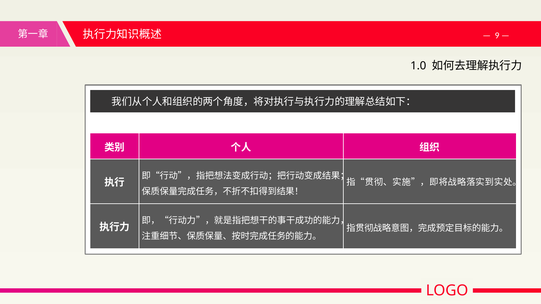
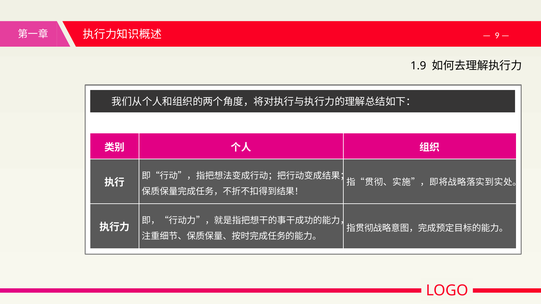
1.0: 1.0 -> 1.9
